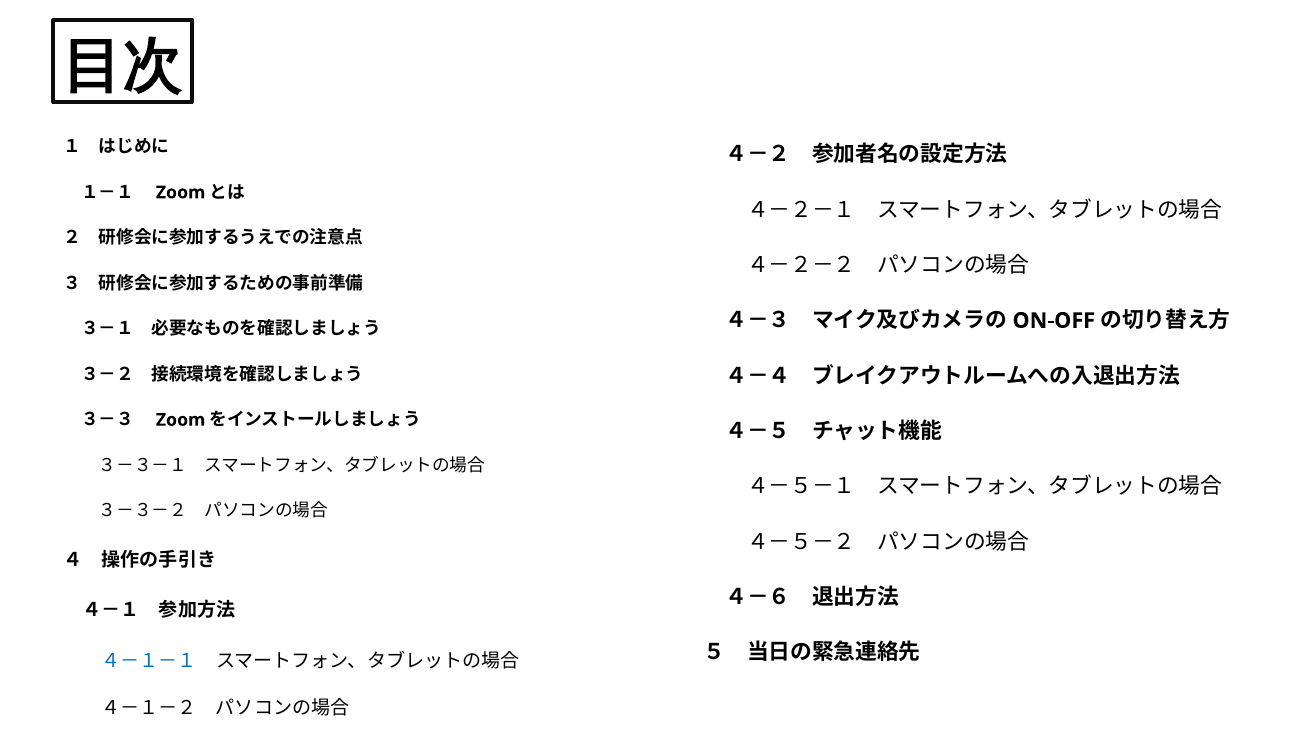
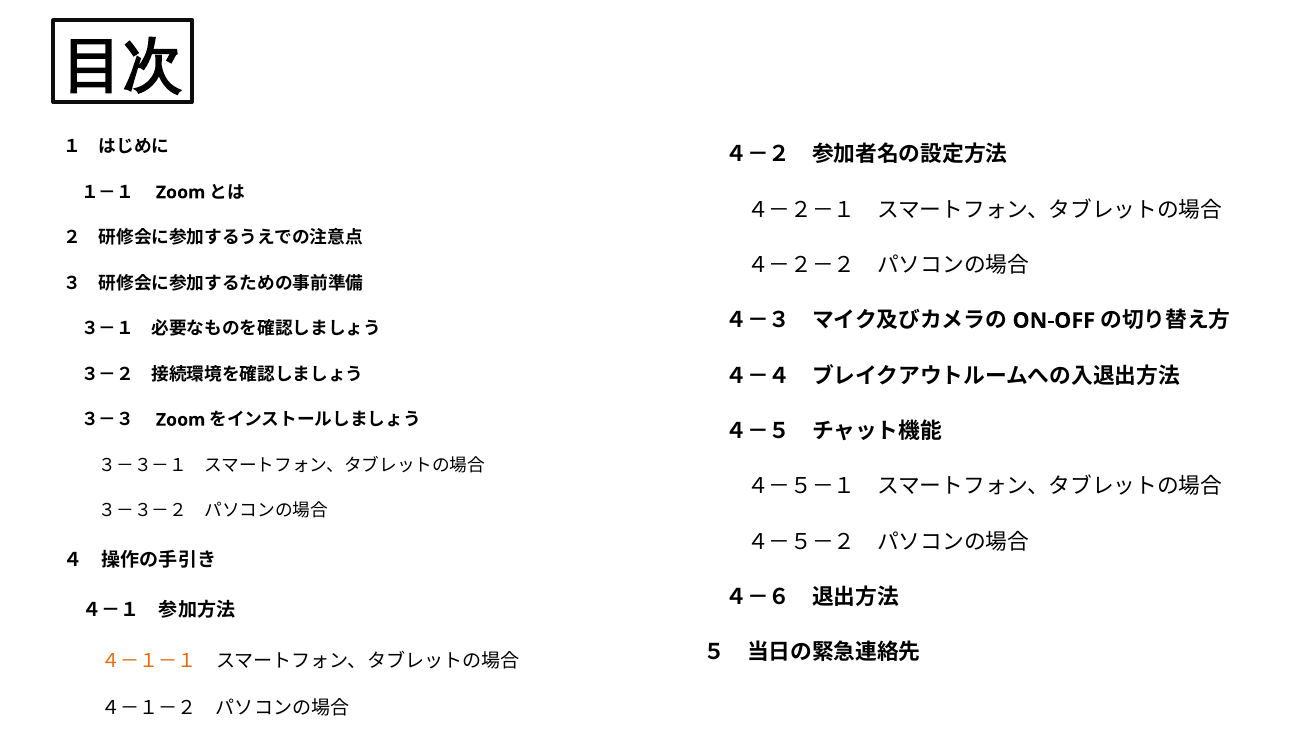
４－１－１ colour: blue -> orange
